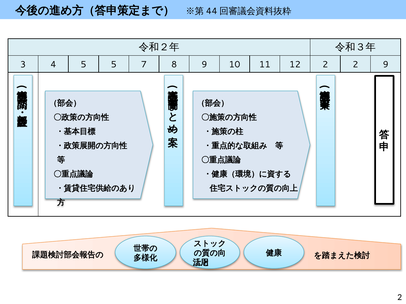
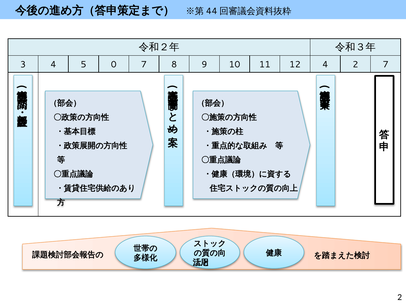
5 5: 5 -> 0
12 2: 2 -> 4
2 9: 9 -> 7
